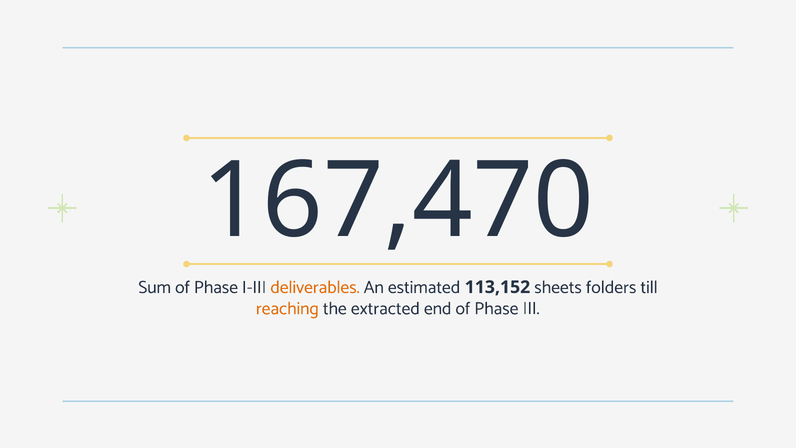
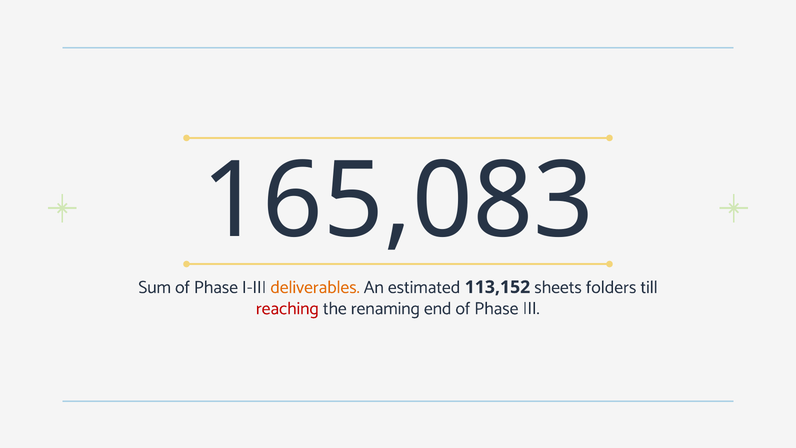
167,470: 167,470 -> 165,083
reaching colour: orange -> red
extracted: extracted -> renaming
